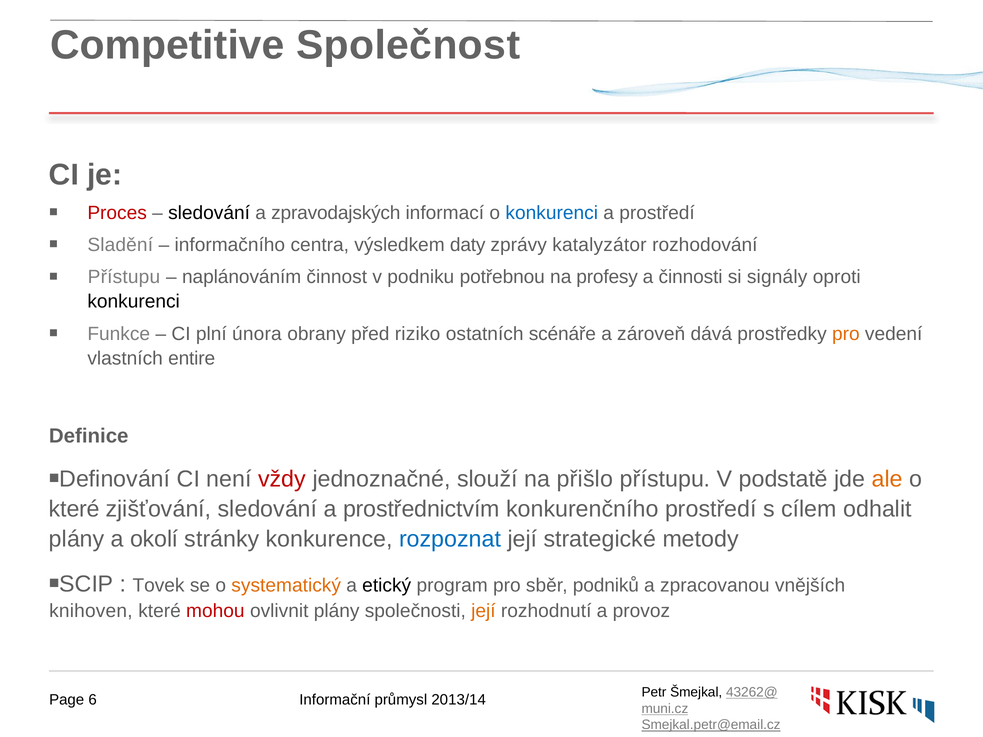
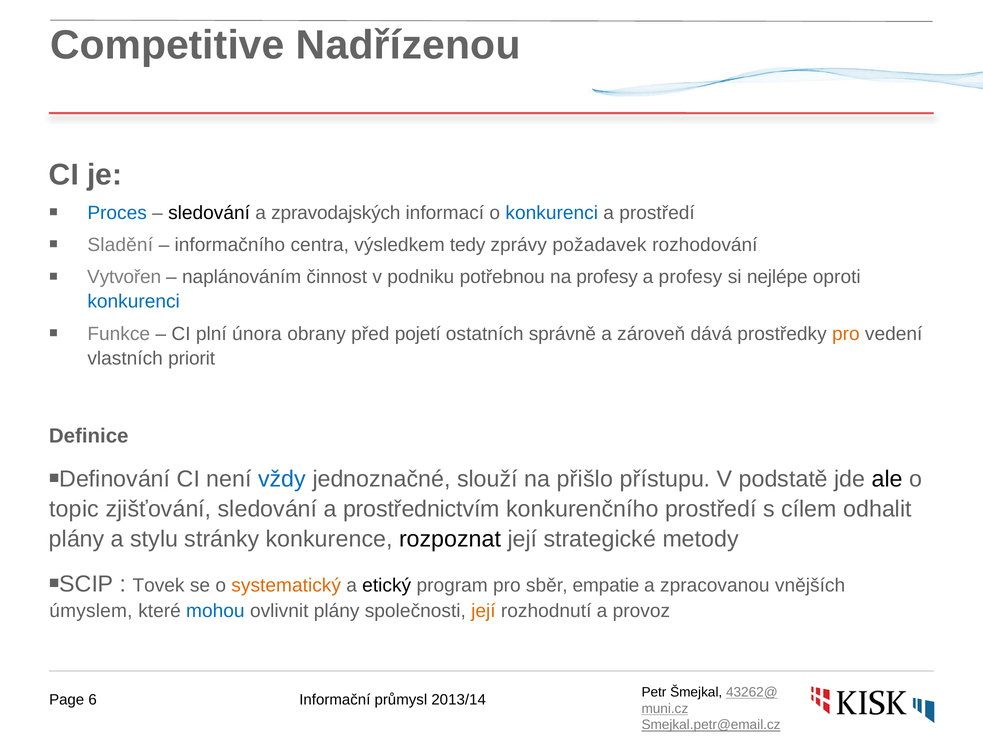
Společnost: Společnost -> Nadřízenou
Proces colour: red -> blue
daty: daty -> tedy
katalyzátor: katalyzátor -> požadavek
Přístupu at (124, 277): Přístupu -> Vytvořen
a činnosti: činnosti -> profesy
signály: signály -> nejlépe
konkurenci at (134, 302) colour: black -> blue
riziko: riziko -> pojetí
scénáře: scénáře -> správně
entire: entire -> priorit
vždy colour: red -> blue
ale colour: orange -> black
které at (74, 509): které -> topic
okolí: okolí -> stylu
rozpoznat colour: blue -> black
podniků: podniků -> empatie
knihoven: knihoven -> úmyslem
mohou colour: red -> blue
